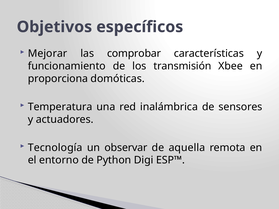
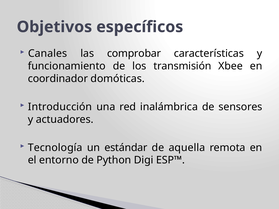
Mejorar: Mejorar -> Canales
proporciona: proporciona -> coordinador
Temperatura: Temperatura -> Introducción
observar: observar -> estándar
